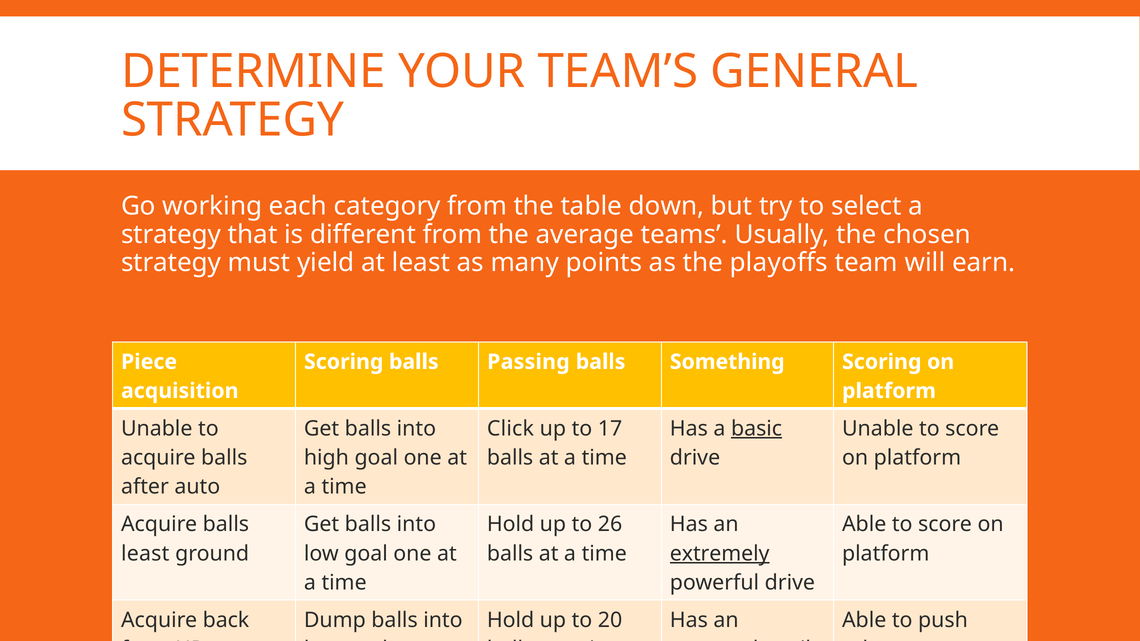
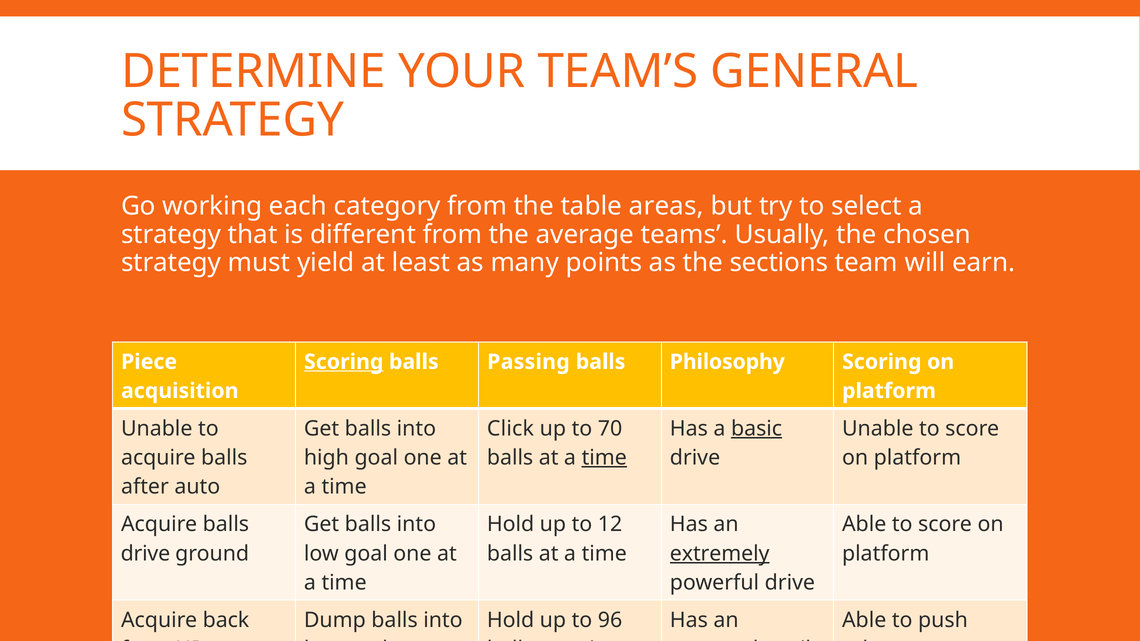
down: down -> areas
playoffs: playoffs -> sections
Scoring at (344, 362) underline: none -> present
Something: Something -> Philosophy
17: 17 -> 70
time at (604, 458) underline: none -> present
26: 26 -> 12
least at (145, 554): least -> drive
20: 20 -> 96
